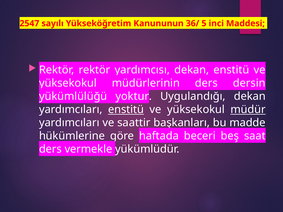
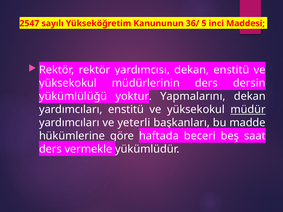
Uygulandığı: Uygulandığı -> Yapmalarını
enstitü at (126, 110) underline: present -> none
saattir: saattir -> yeterli
